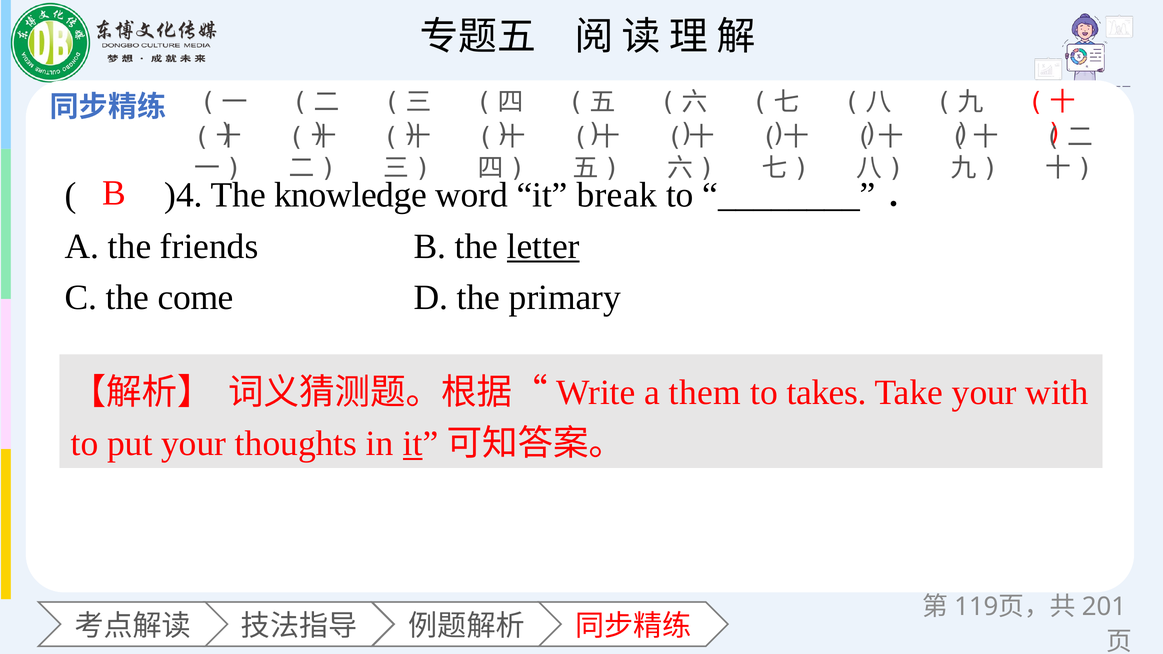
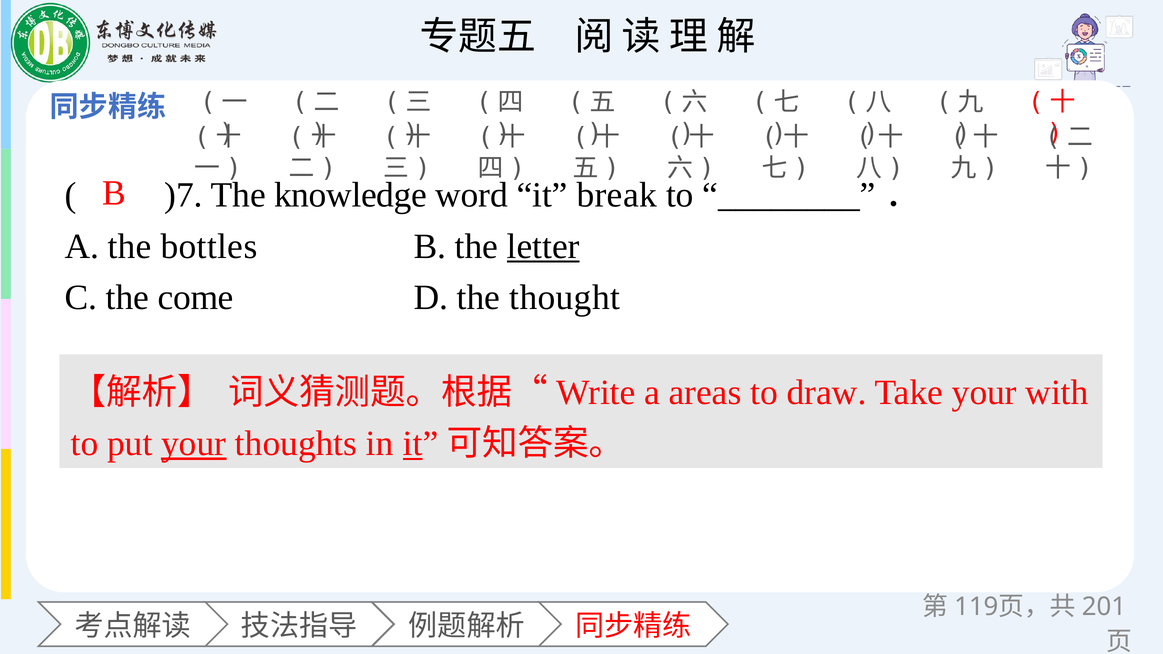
)4: )4 -> )7
friends: friends -> bottles
primary: primary -> thought
them: them -> areas
takes: takes -> draw
your at (194, 444) underline: none -> present
